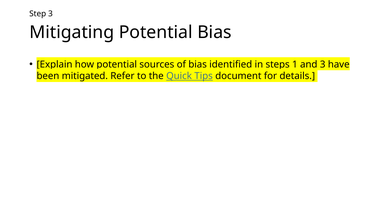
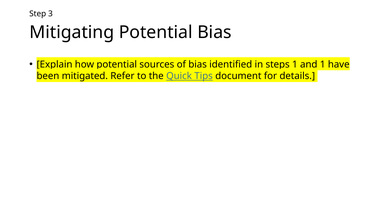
3 at (323, 64): 3 -> 1
